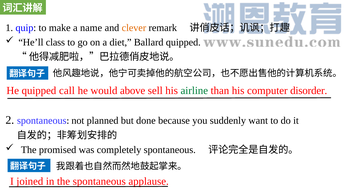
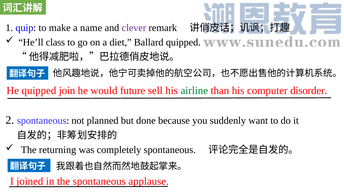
clever colour: orange -> purple
call: call -> join
above: above -> future
promised: promised -> returning
